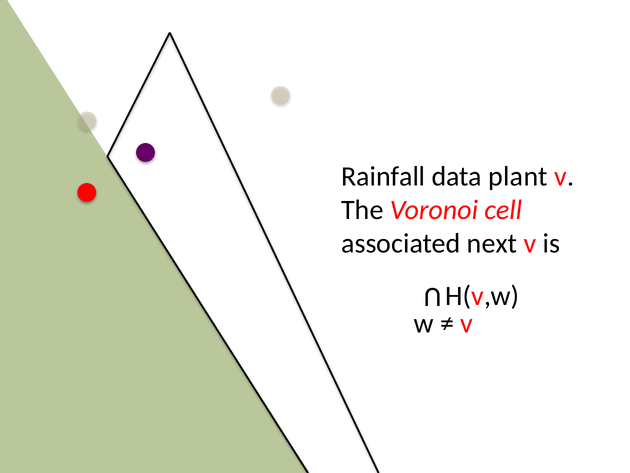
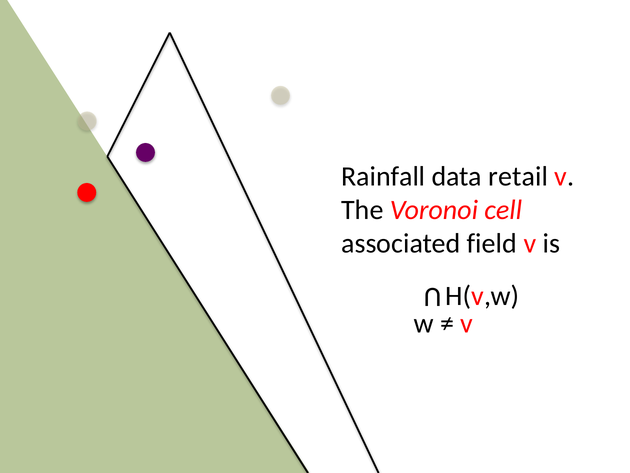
plant: plant -> retail
next: next -> field
